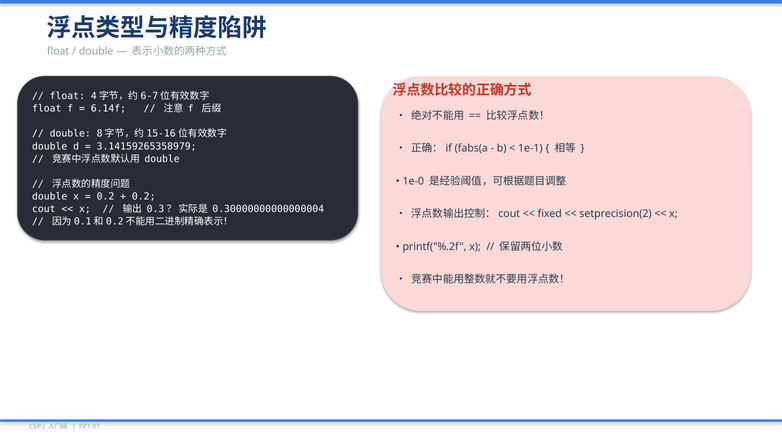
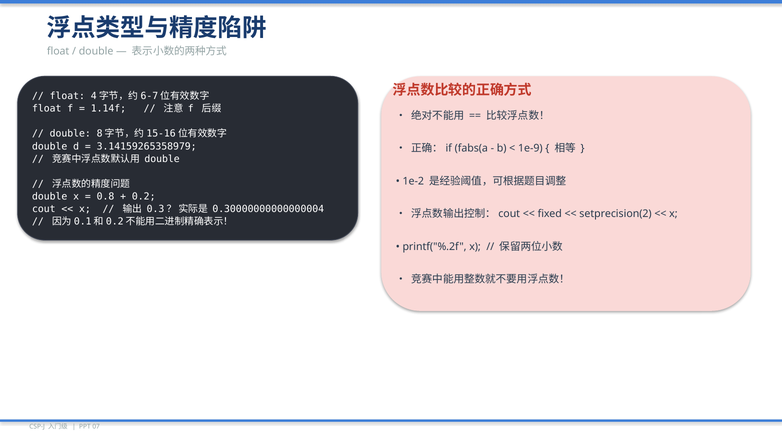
6.14f: 6.14f -> 1.14f
1e-1: 1e-1 -> 1e-9
1e-0: 1e-0 -> 1e-2
0.2 at (106, 196): 0.2 -> 0.8
